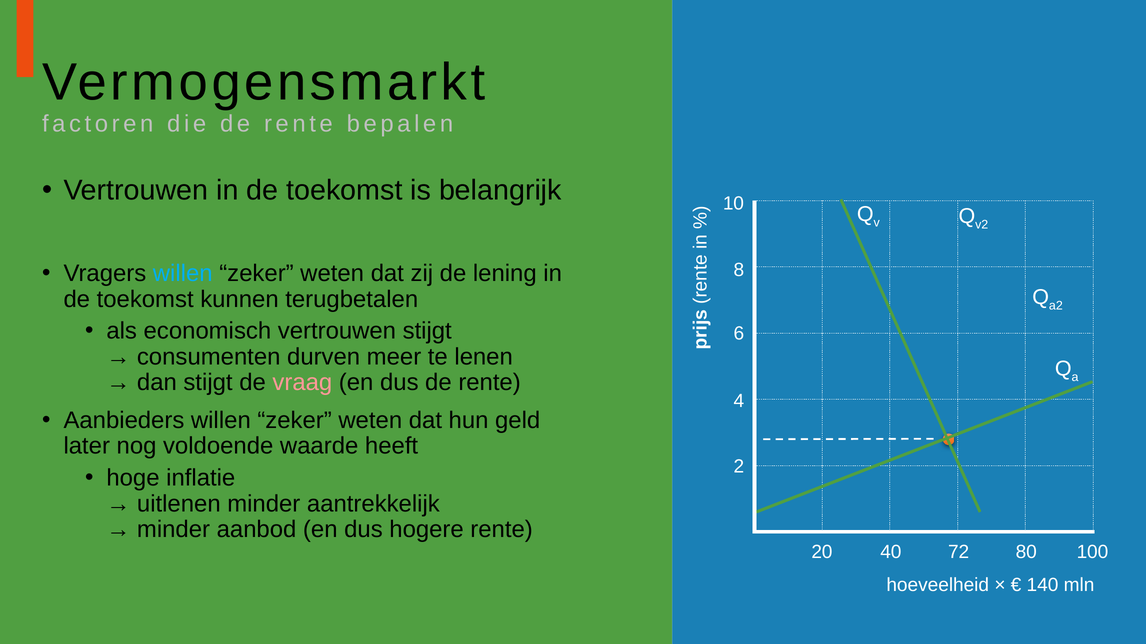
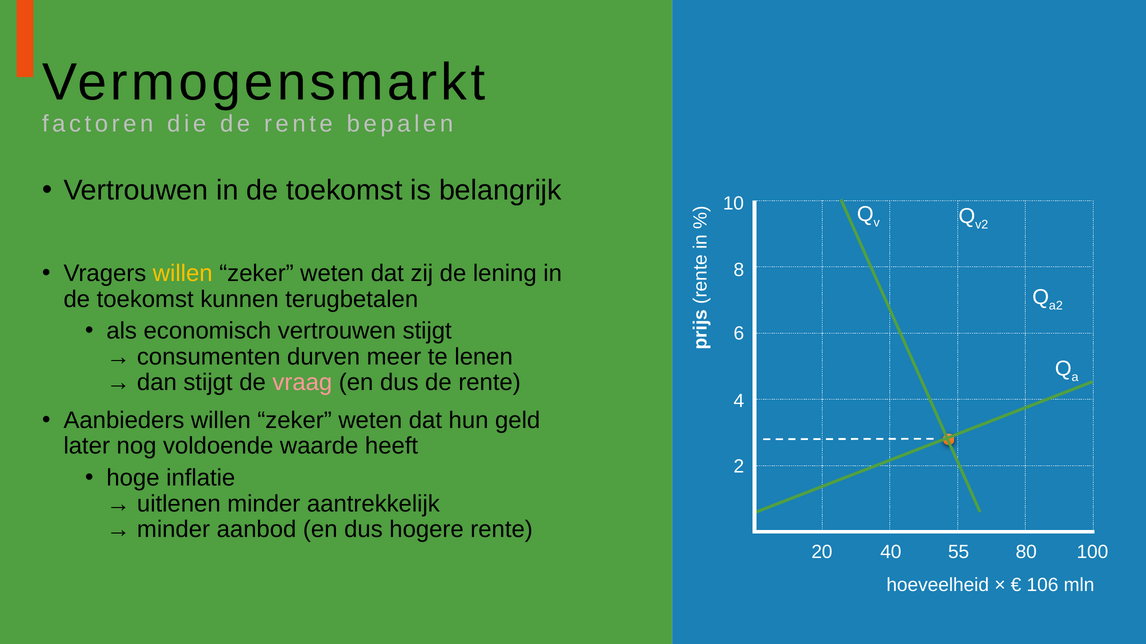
willen at (183, 274) colour: light blue -> yellow
72: 72 -> 55
140: 140 -> 106
